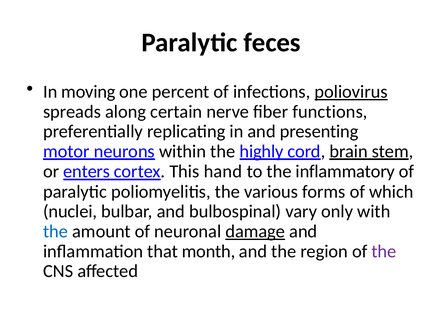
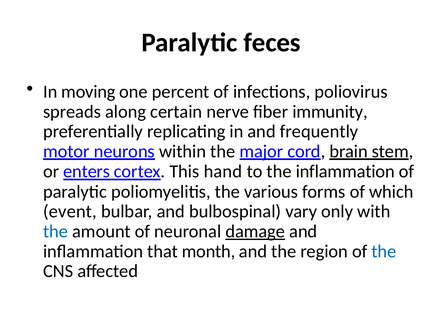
poliovirus underline: present -> none
functions: functions -> immunity
presenting: presenting -> frequently
highly: highly -> major
the inflammatory: inflammatory -> inflammation
nuclei: nuclei -> event
the at (384, 252) colour: purple -> blue
